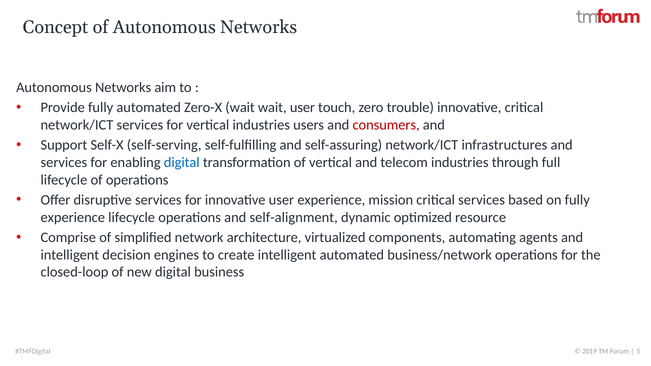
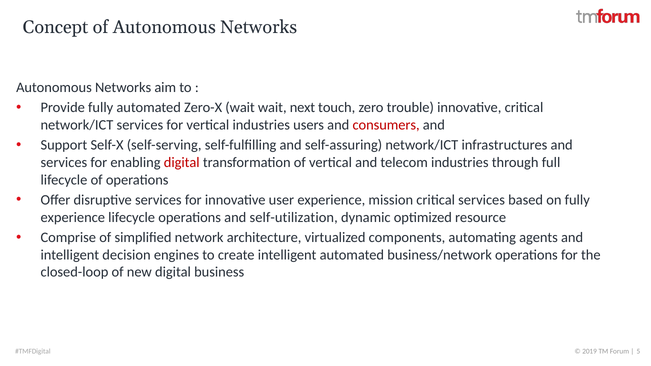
wait user: user -> next
digital at (182, 163) colour: blue -> red
self-alignment: self-alignment -> self-utilization
